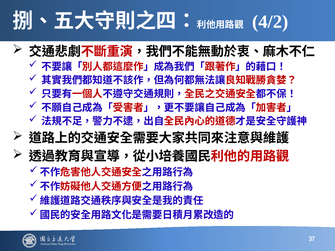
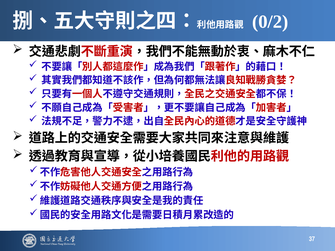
4/2: 4/2 -> 0/2
